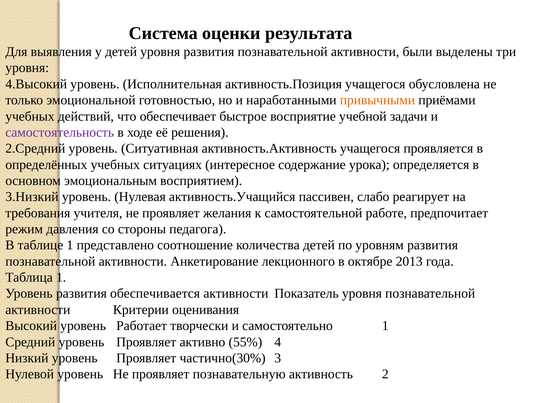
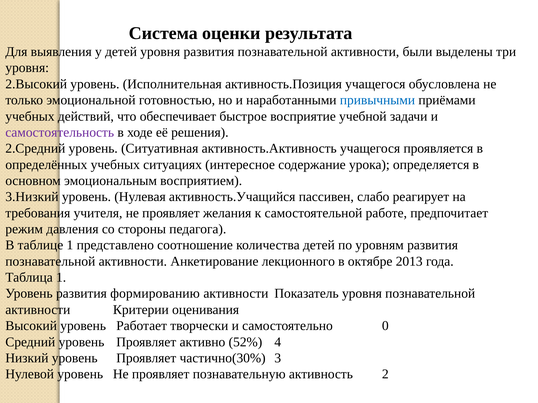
4.Высокий: 4.Высокий -> 2.Высокий
привычными colour: orange -> blue
обеспечивается: обеспечивается -> формированию
самостоятельно 1: 1 -> 0
55%: 55% -> 52%
